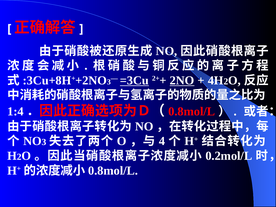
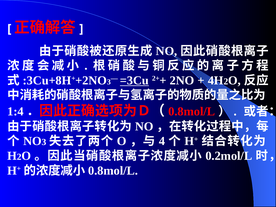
2NO underline: present -> none
